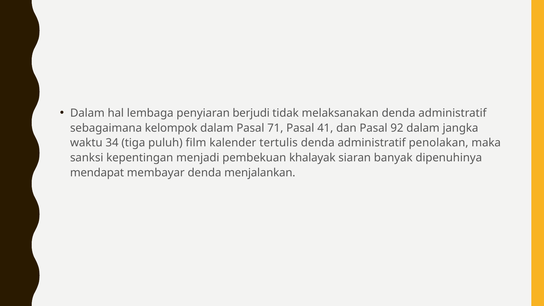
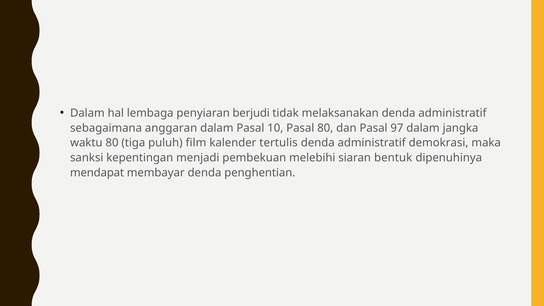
kelompok: kelompok -> anggaran
71: 71 -> 10
Pasal 41: 41 -> 80
92: 92 -> 97
waktu 34: 34 -> 80
penolakan: penolakan -> demokrasi
khalayak: khalayak -> melebihi
banyak: banyak -> bentuk
menjalankan: menjalankan -> penghentian
